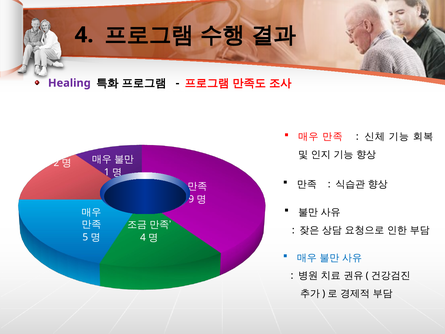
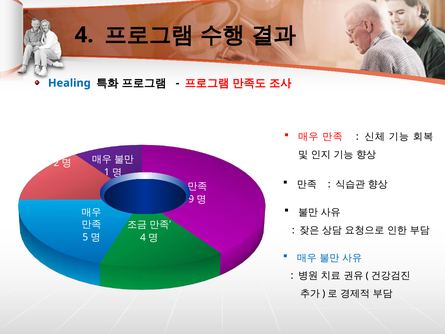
Healing colour: purple -> blue
